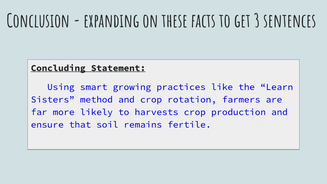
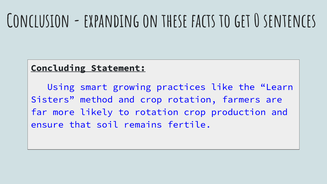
3: 3 -> 0
to harvests: harvests -> rotation
